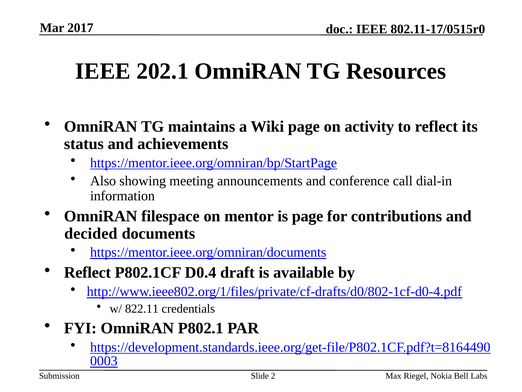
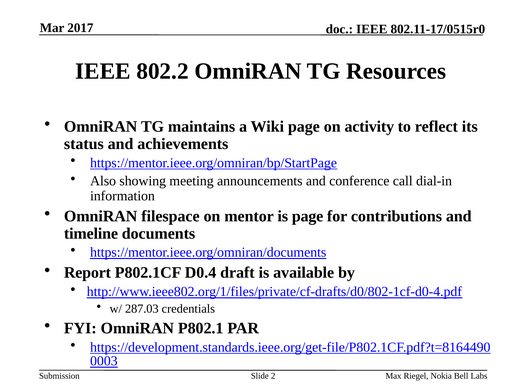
202.1: 202.1 -> 802.2
decided: decided -> timeline
Reflect at (87, 272): Reflect -> Report
822.11: 822.11 -> 287.03
